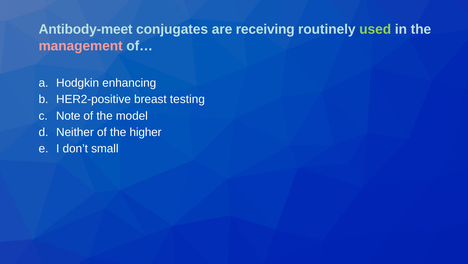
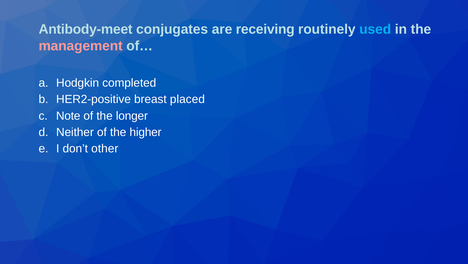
used colour: light green -> light blue
enhancing: enhancing -> completed
testing: testing -> placed
model: model -> longer
small: small -> other
